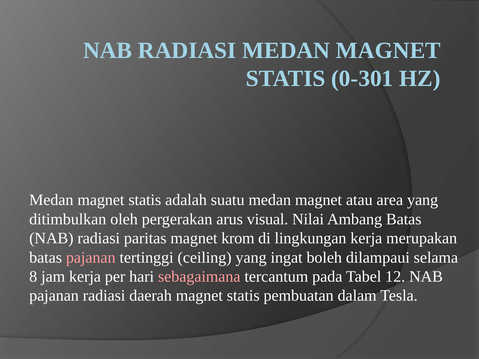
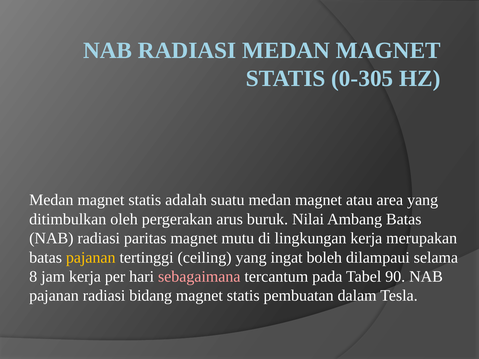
0-301: 0-301 -> 0-305
visual: visual -> buruk
krom: krom -> mutu
pajanan at (91, 258) colour: pink -> yellow
12: 12 -> 90
daerah: daerah -> bidang
